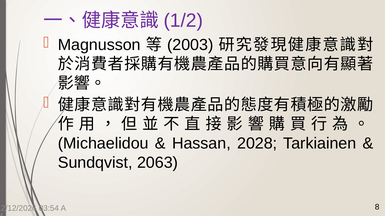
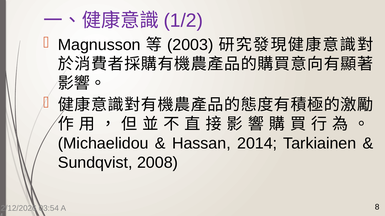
2028: 2028 -> 2014
2063: 2063 -> 2008
